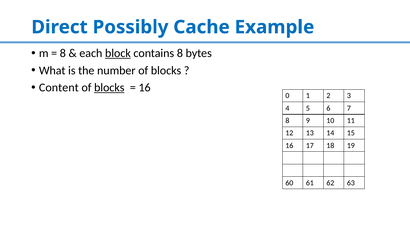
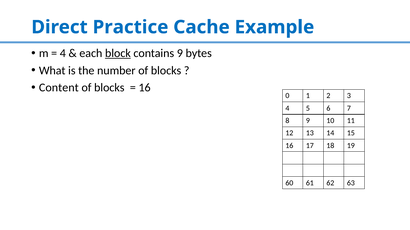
Possibly: Possibly -> Practice
8 at (63, 53): 8 -> 4
contains 8: 8 -> 9
blocks at (109, 88) underline: present -> none
